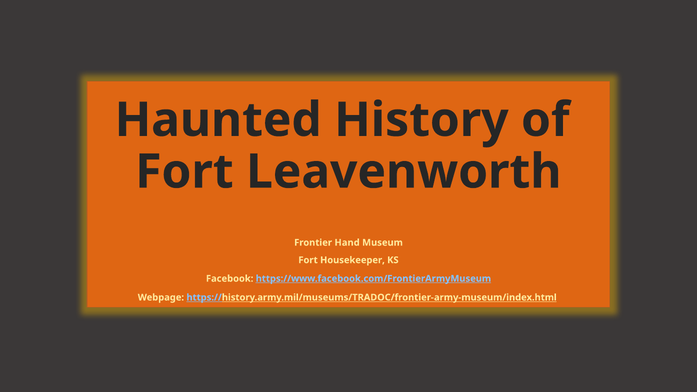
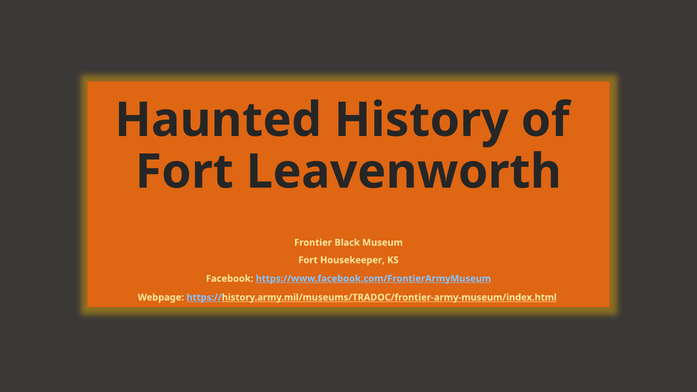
Hand: Hand -> Black
